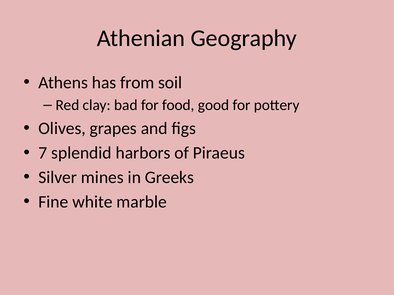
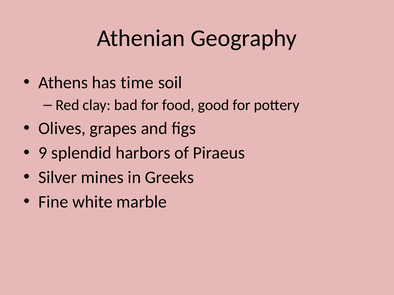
from: from -> time
7: 7 -> 9
